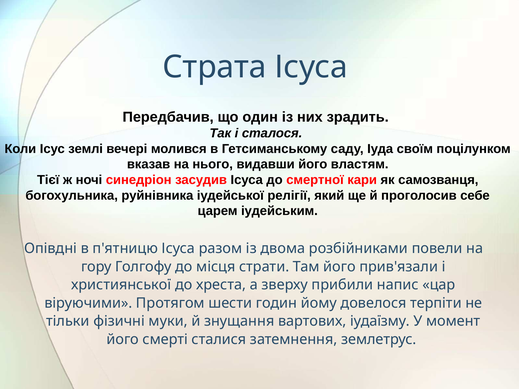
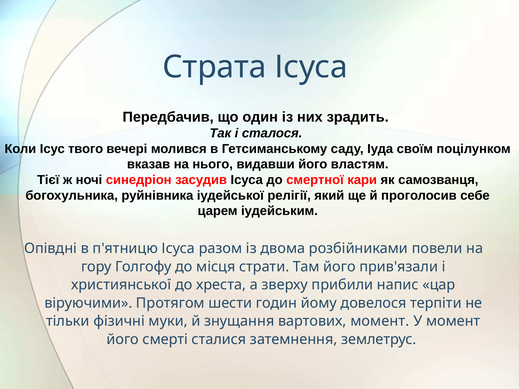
землі: землі -> твого
вартових іудаїзму: іудаїзму -> момент
